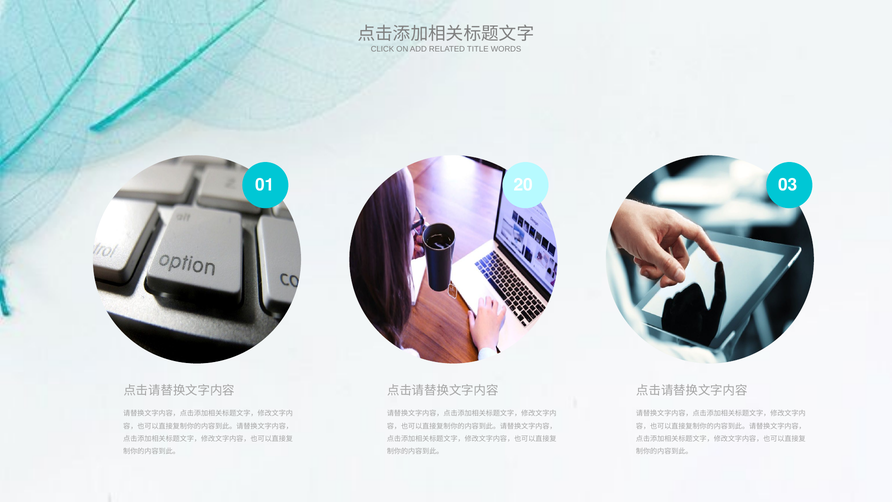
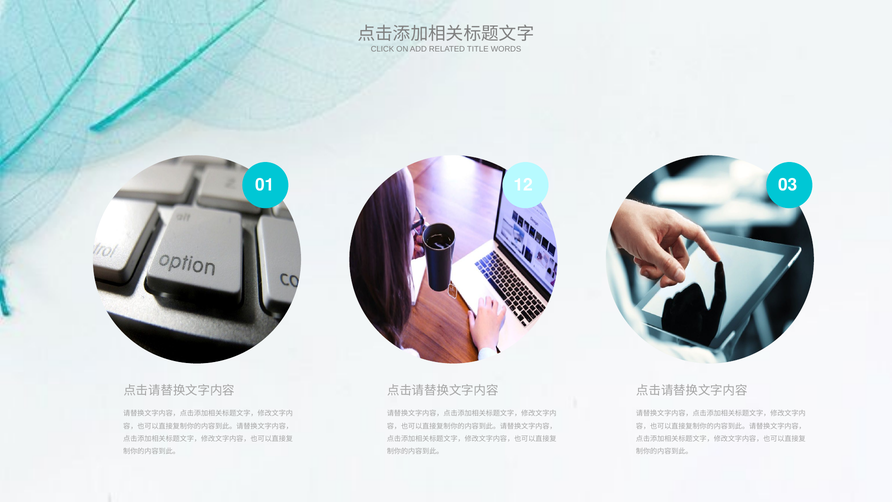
20: 20 -> 12
